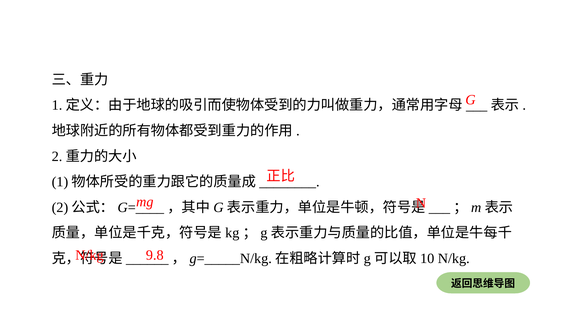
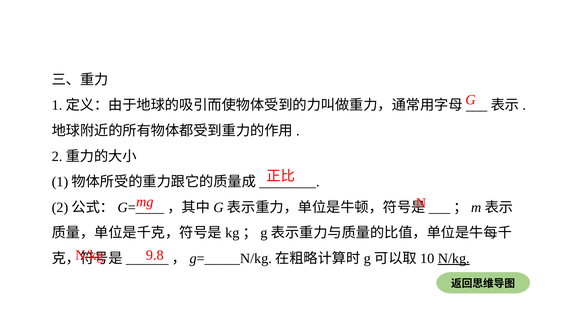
N/kg at (454, 258) underline: none -> present
